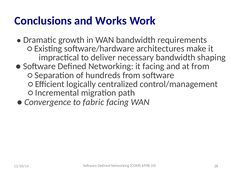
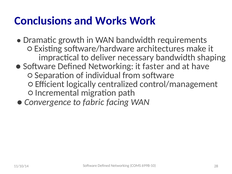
it facing: facing -> faster
at from: from -> have
hundreds: hundreds -> individual
